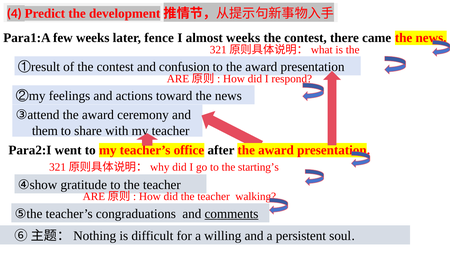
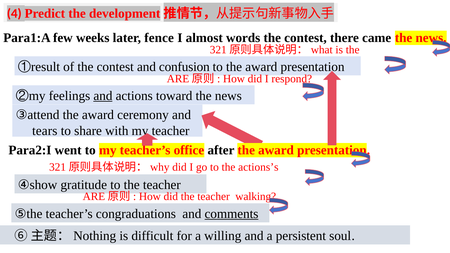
almost weeks: weeks -> words
and at (103, 96) underline: none -> present
them: them -> tears
starting’s: starting’s -> actions’s
